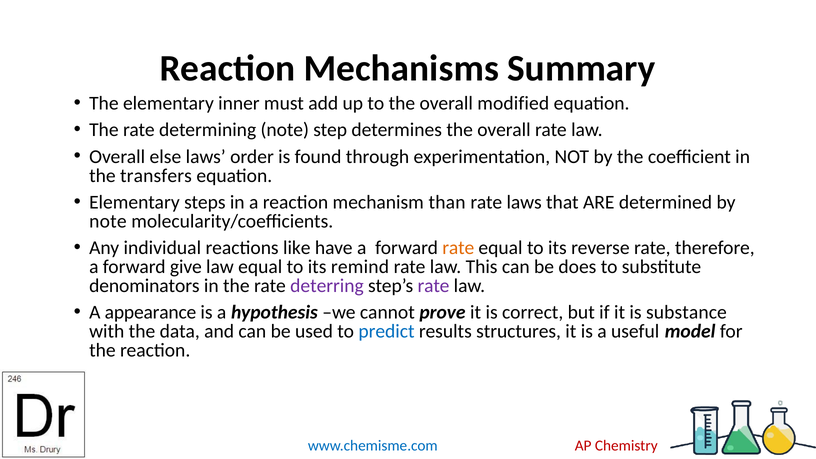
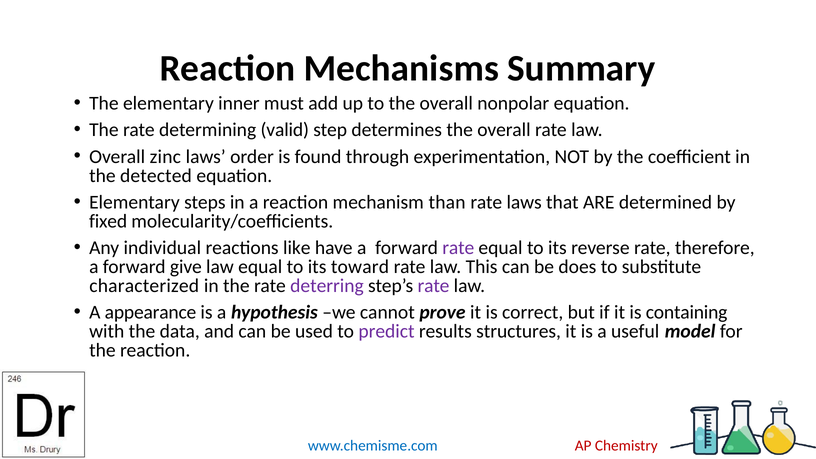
modified: modified -> nonpolar
determining note: note -> valid
else: else -> zinc
transfers: transfers -> detected
note at (108, 221): note -> fixed
rate at (458, 248) colour: orange -> purple
remind: remind -> toward
denominators: denominators -> characterized
substance: substance -> containing
predict colour: blue -> purple
